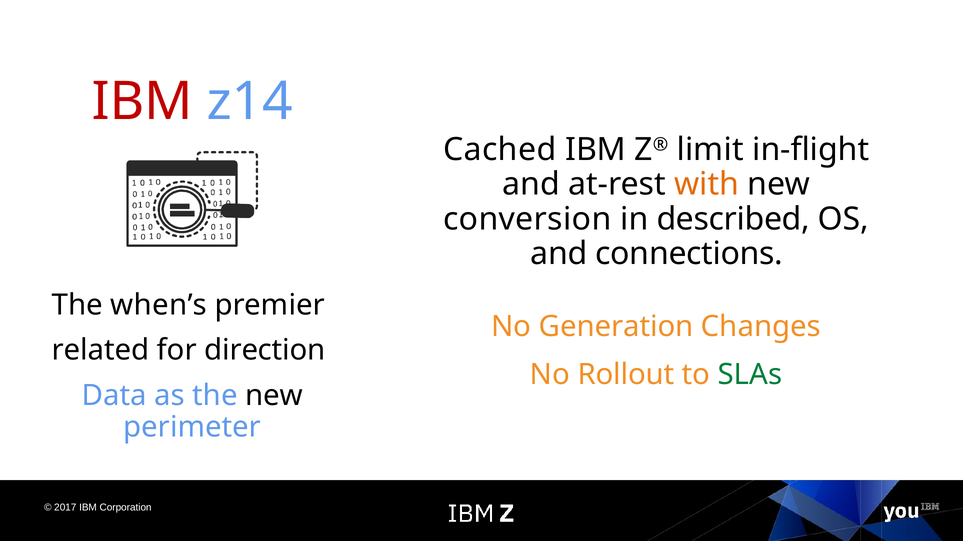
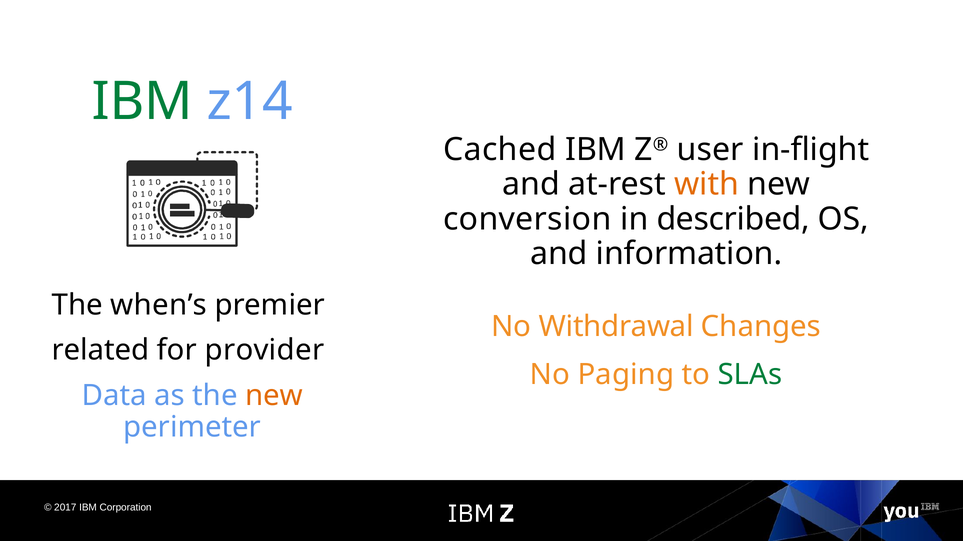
IBM at (142, 102) colour: red -> green
limit: limit -> user
connections: connections -> information
Generation: Generation -> Withdrawal
direction: direction -> provider
Rollout: Rollout -> Paging
new at (274, 396) colour: black -> orange
